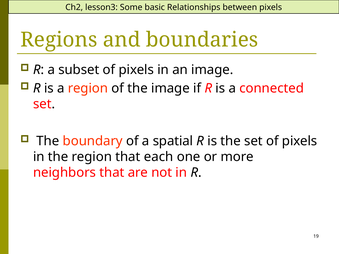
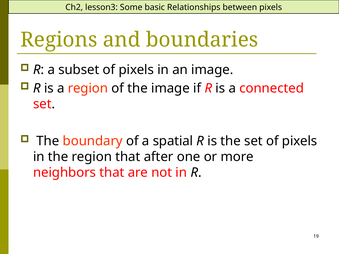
each: each -> after
